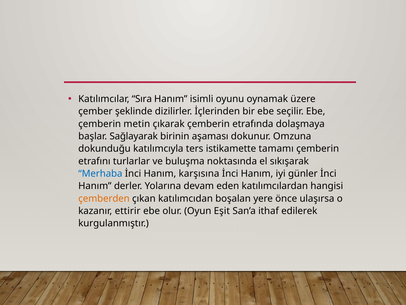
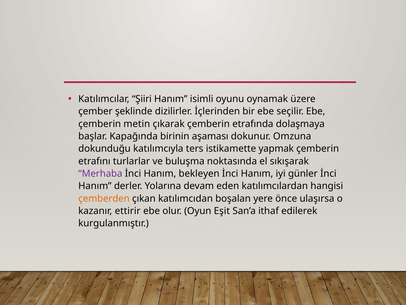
Sıra: Sıra -> Şiiri
Sağlayarak: Sağlayarak -> Kapağında
tamamı: tamamı -> yapmak
Merhaba colour: blue -> purple
karşısına: karşısına -> bekleyen
